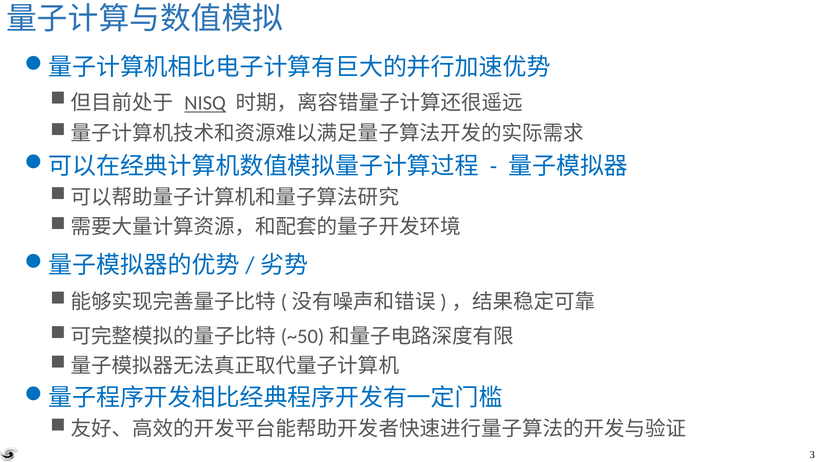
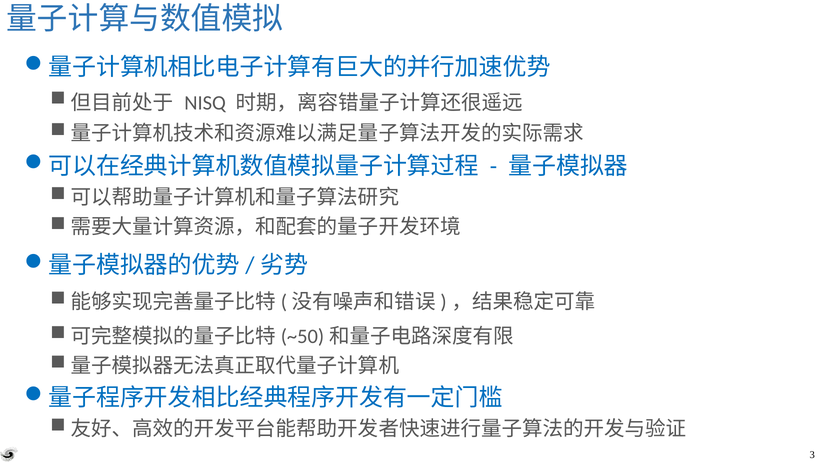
NISQ underline: present -> none
